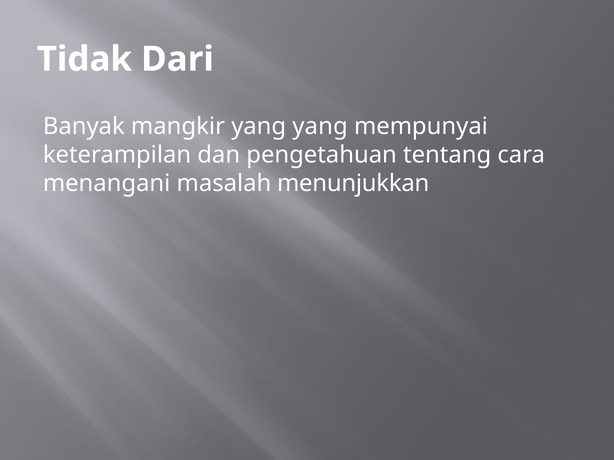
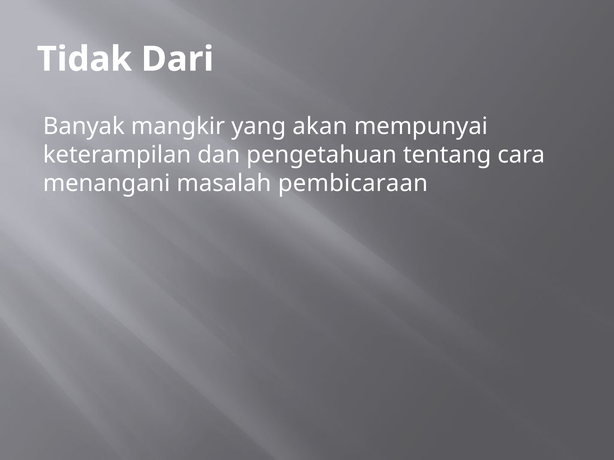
yang yang: yang -> akan
menunjukkan: menunjukkan -> pembicaraan
